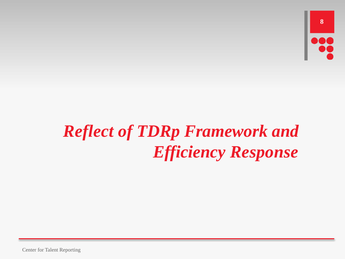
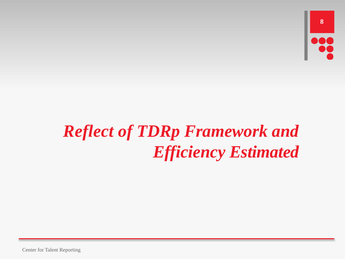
Response: Response -> Estimated
